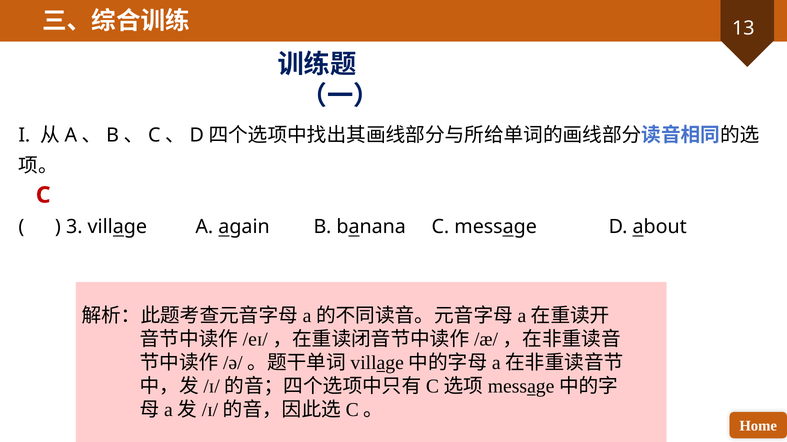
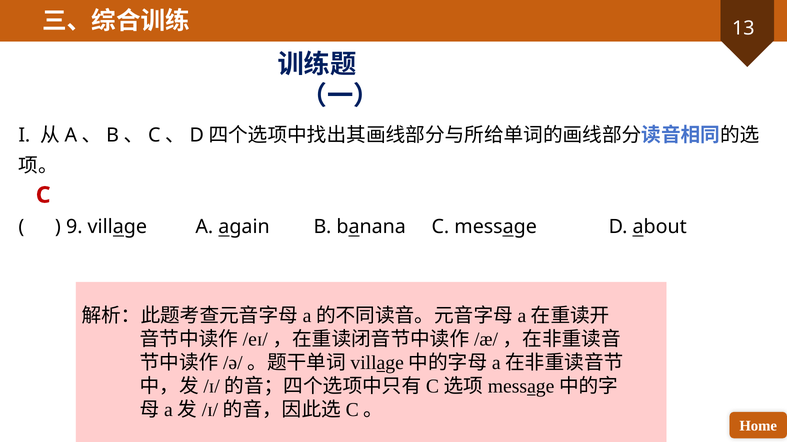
3: 3 -> 9
